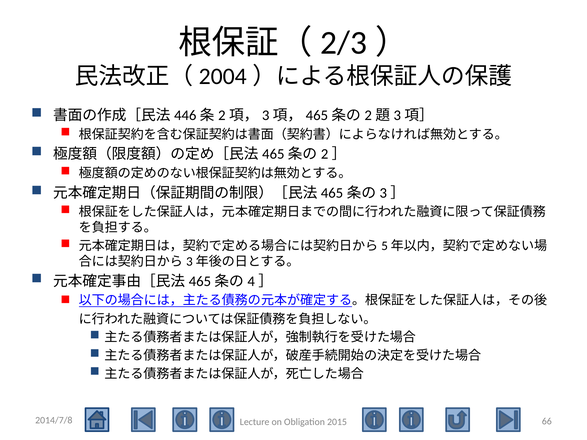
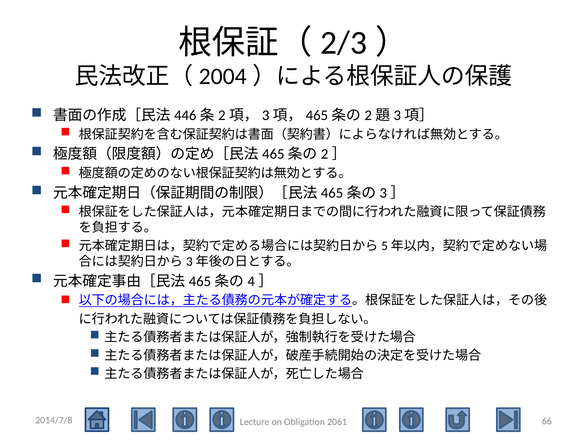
2015: 2015 -> 2061
